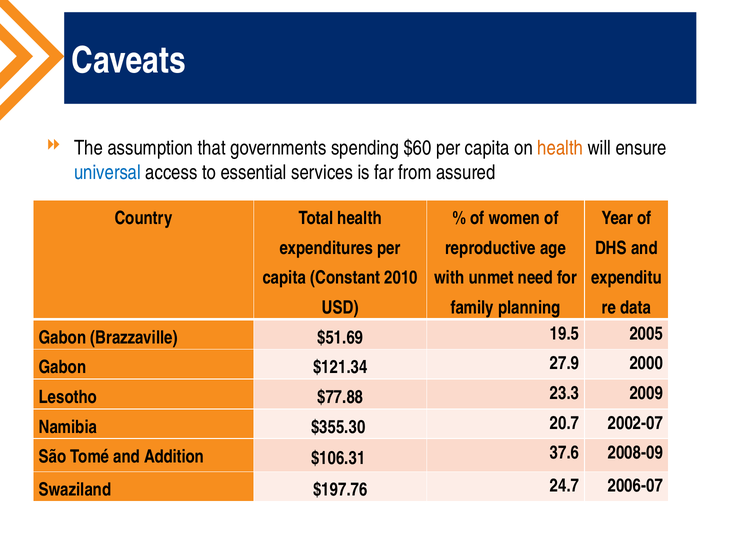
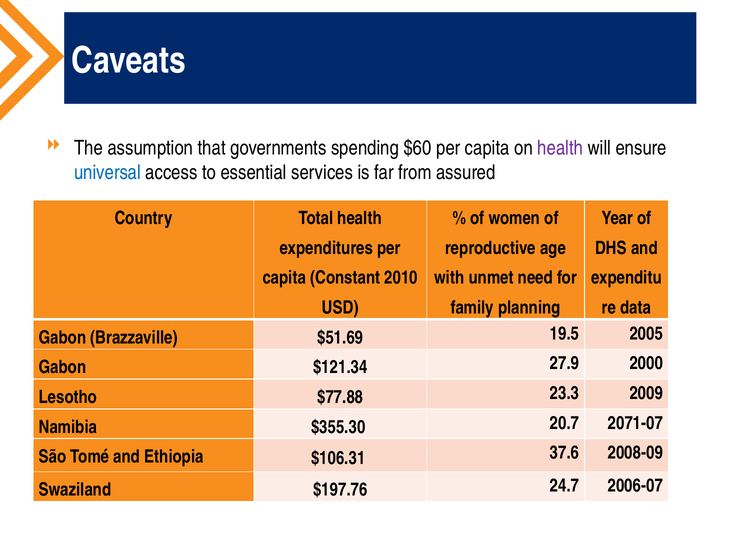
health at (560, 148) colour: orange -> purple
2002-07: 2002-07 -> 2071-07
Addition: Addition -> Ethiopia
